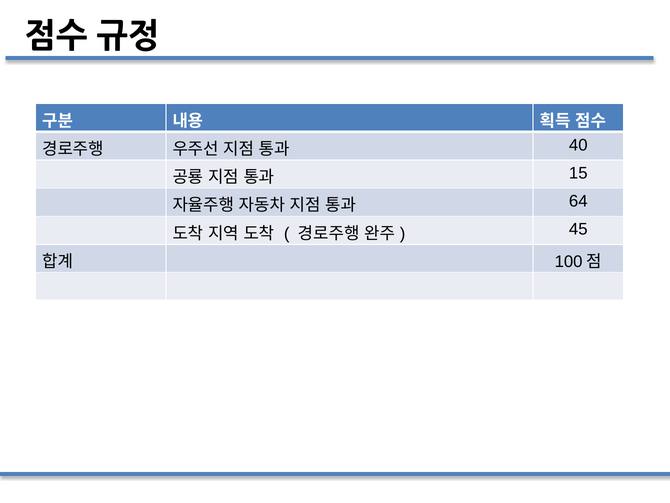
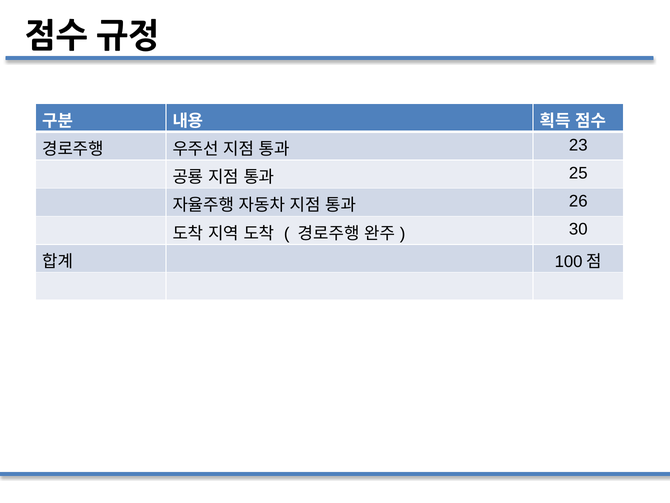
40: 40 -> 23
15: 15 -> 25
64: 64 -> 26
45: 45 -> 30
